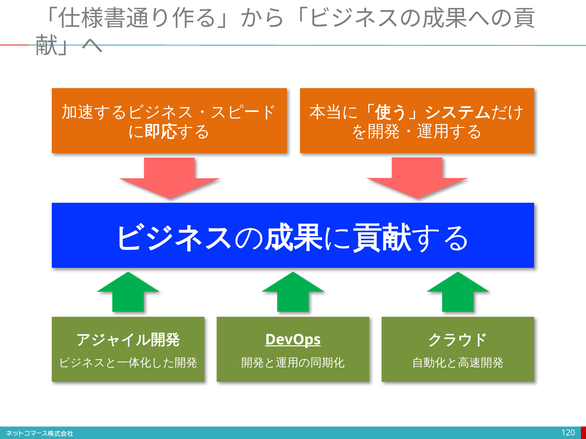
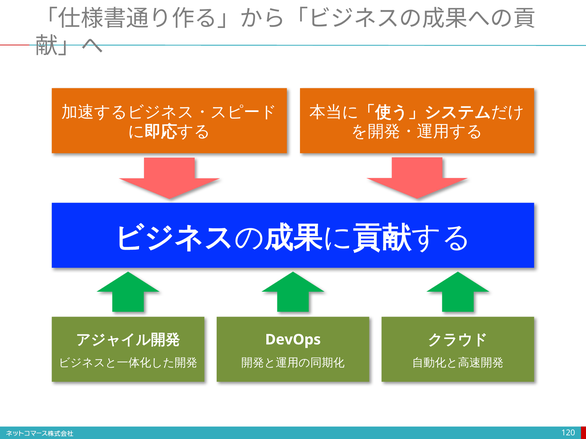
DevOps underline: present -> none
